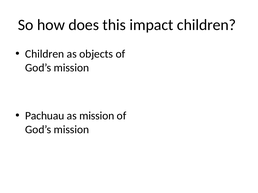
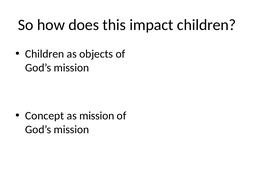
Pachuau: Pachuau -> Concept
